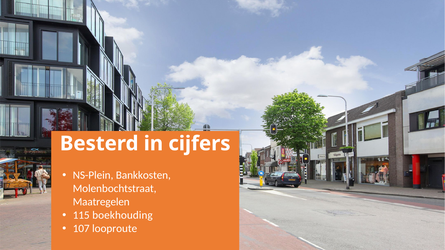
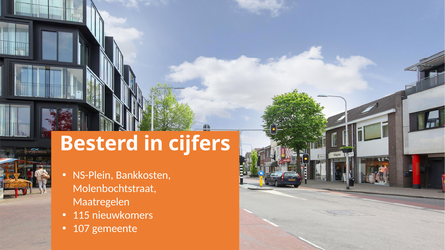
boekhouding: boekhouding -> nieuwkomers
looproute: looproute -> gemeente
